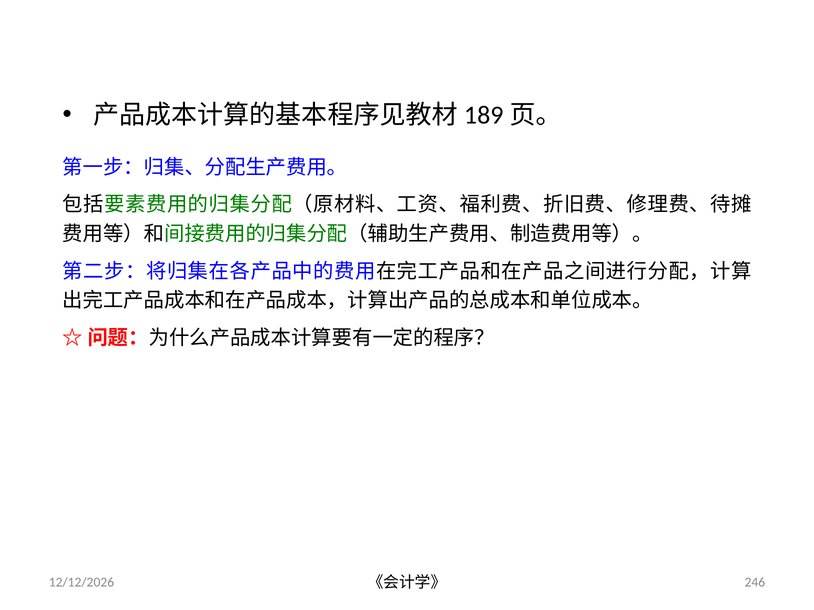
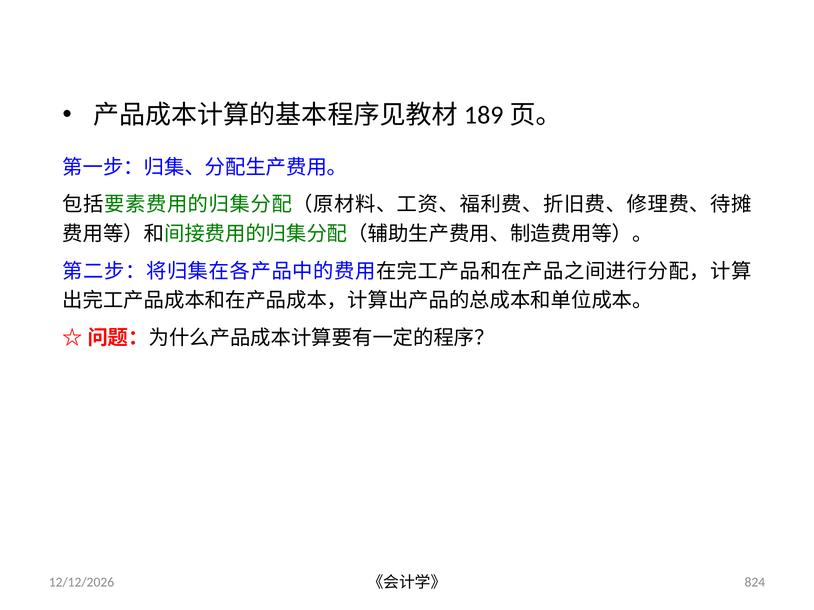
246: 246 -> 824
